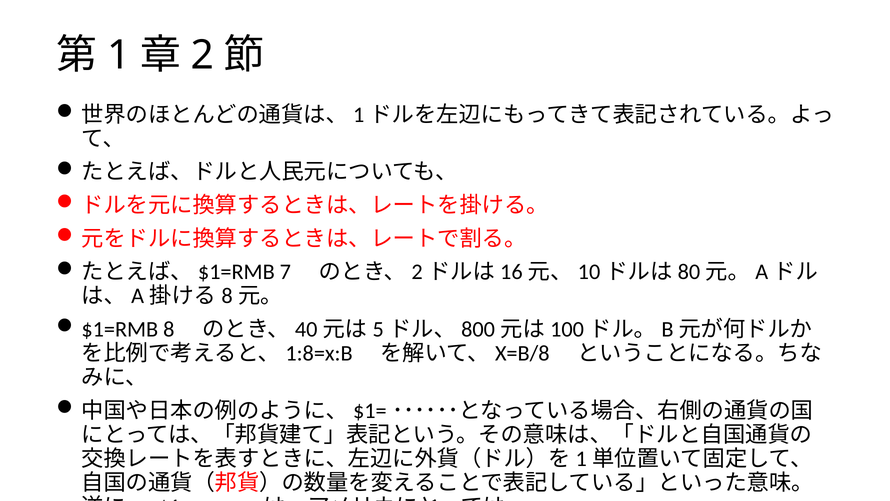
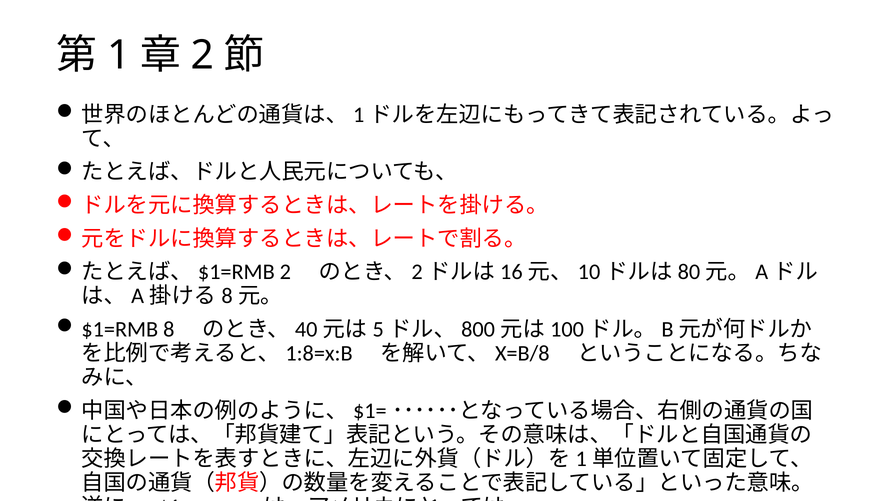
7 at (285, 272): 7 -> 2
